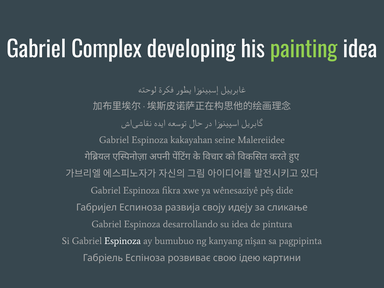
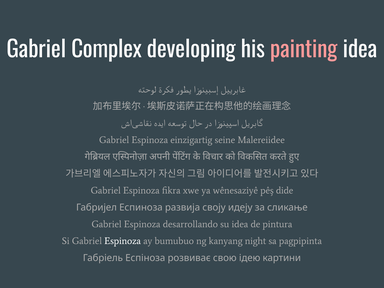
painting colour: light green -> pink
kakayahan: kakayahan -> einzigartig
nîşan: nîşan -> night
